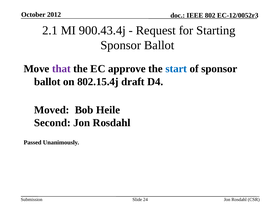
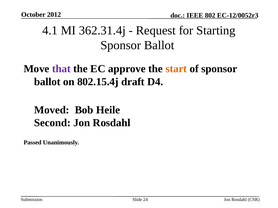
2.1: 2.1 -> 4.1
900.43.4j: 900.43.4j -> 362.31.4j
start colour: blue -> orange
